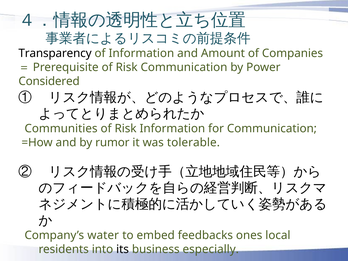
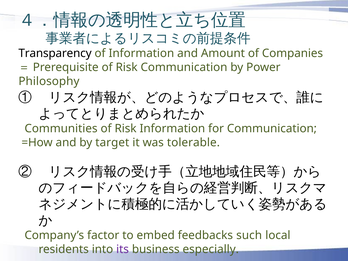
Considered: Considered -> Philosophy
rumor: rumor -> target
water: water -> factor
ones: ones -> such
its colour: black -> purple
